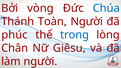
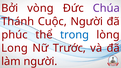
Chúa colour: blue -> purple
Toàn: Toàn -> Cuộc
Chân: Chân -> Long
Giêsu: Giêsu -> Trước
